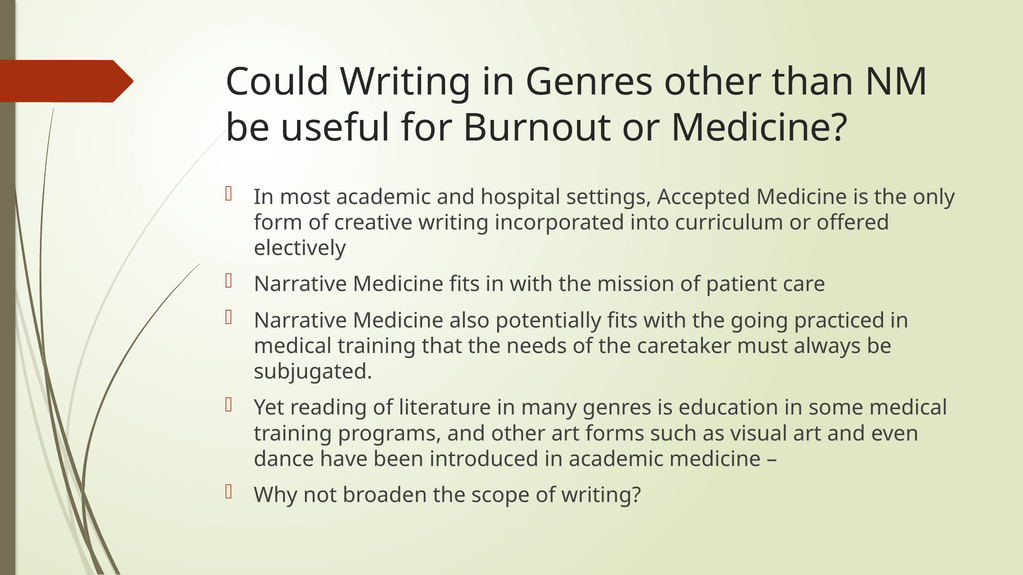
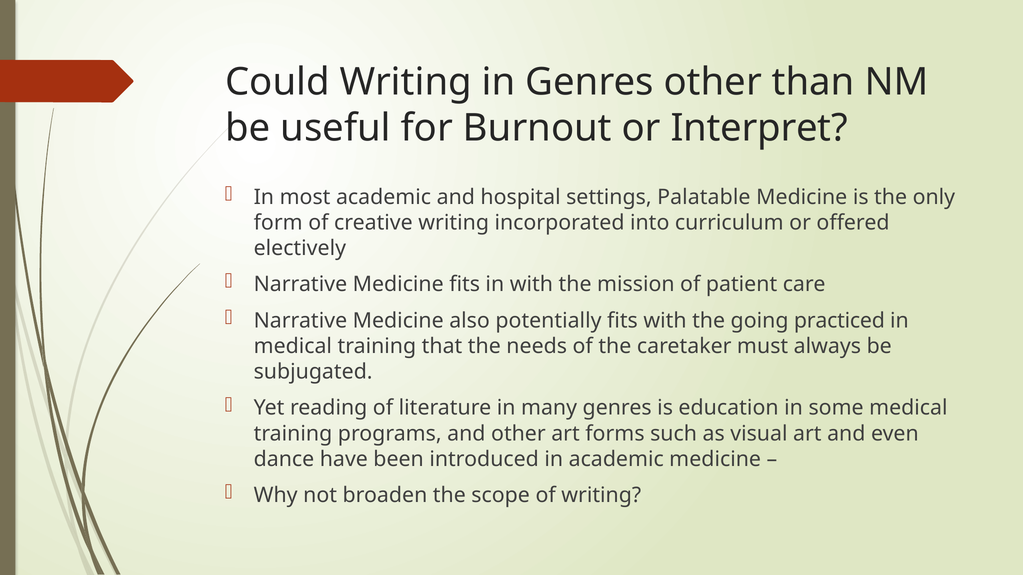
or Medicine: Medicine -> Interpret
Accepted: Accepted -> Palatable
